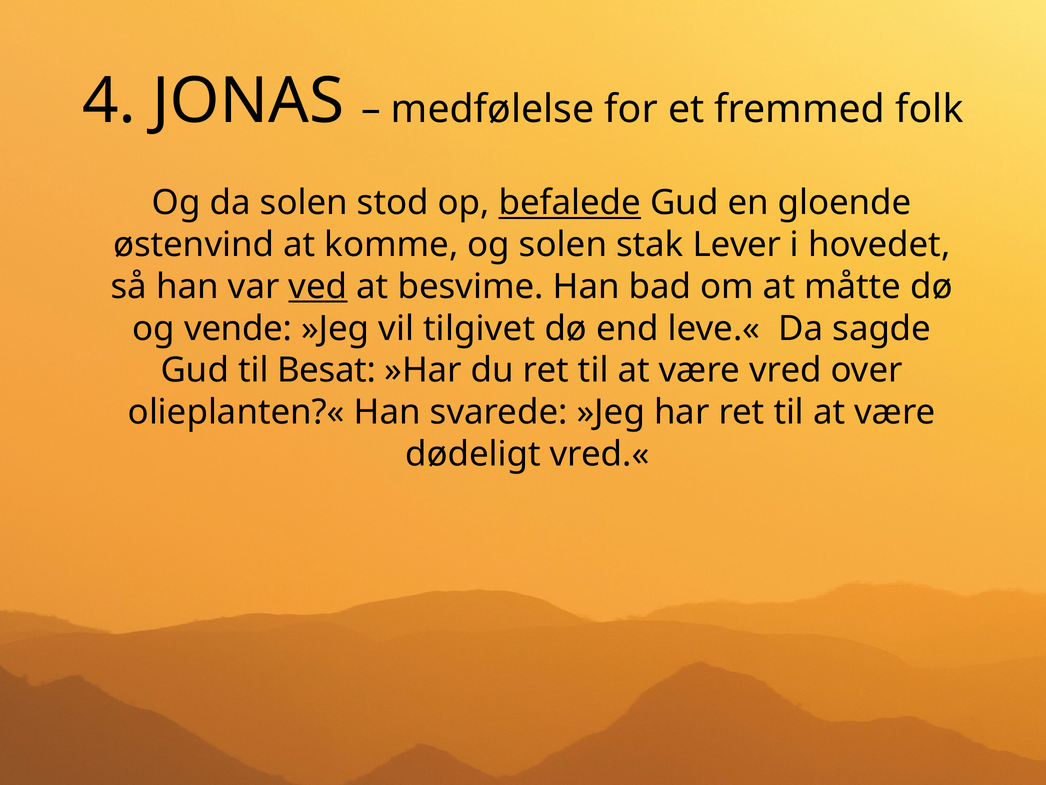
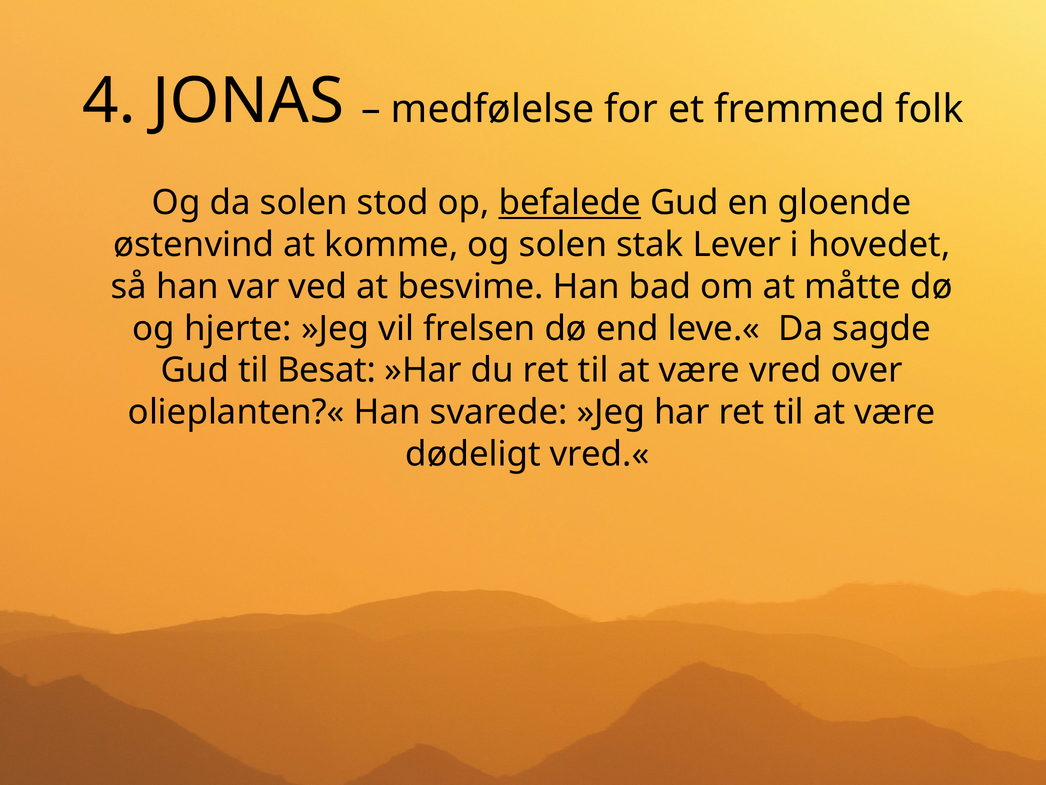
ved underline: present -> none
vende: vende -> hjerte
tilgivet: tilgivet -> frelsen
